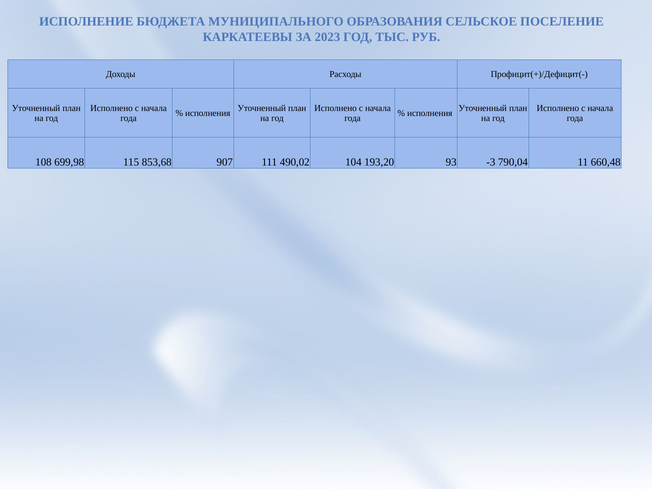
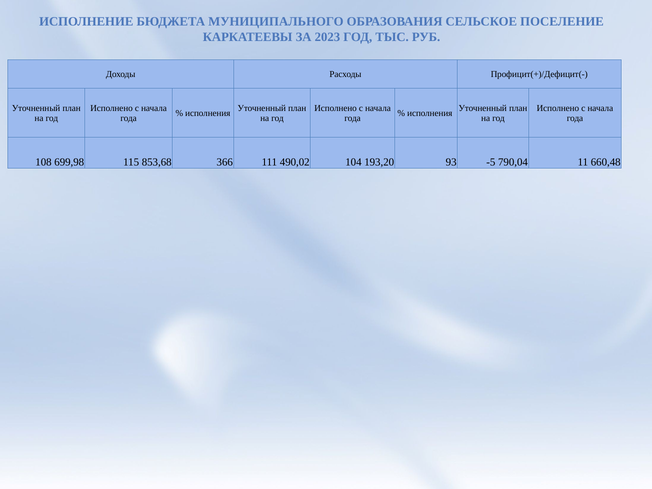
907: 907 -> 366
-3: -3 -> -5
